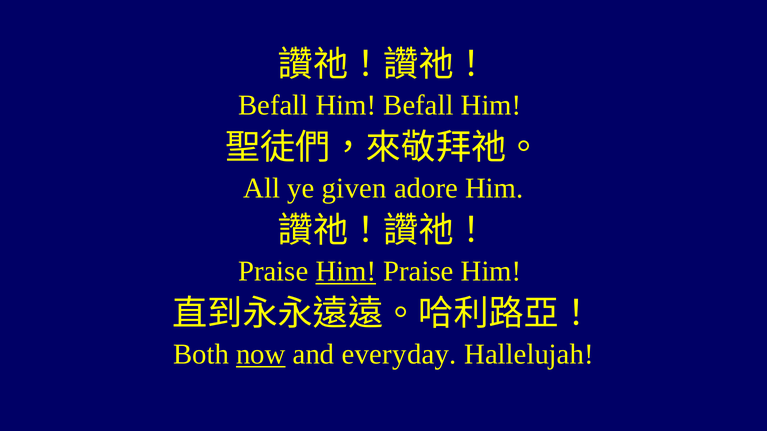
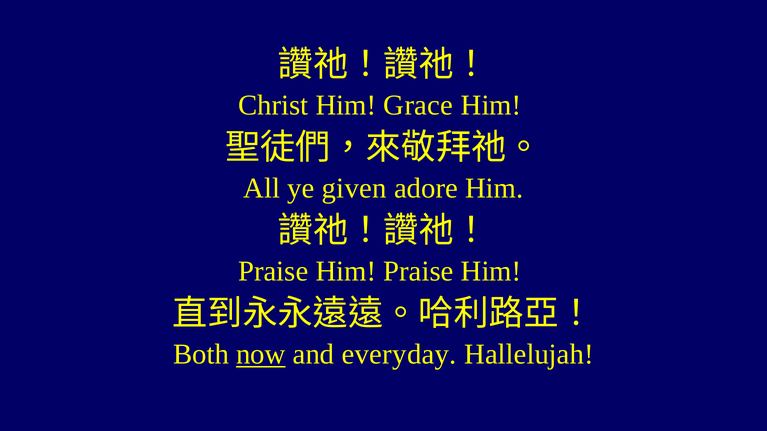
Befall at (273, 105): Befall -> Christ
Him Befall: Befall -> Grace
Him at (346, 272) underline: present -> none
